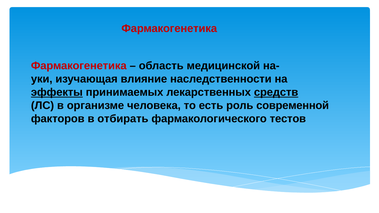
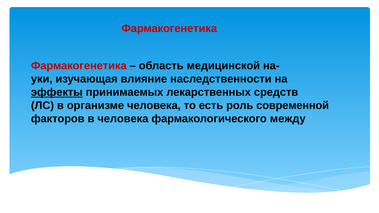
средств underline: present -> none
в отбирать: отбирать -> человека
тестов: тестов -> между
